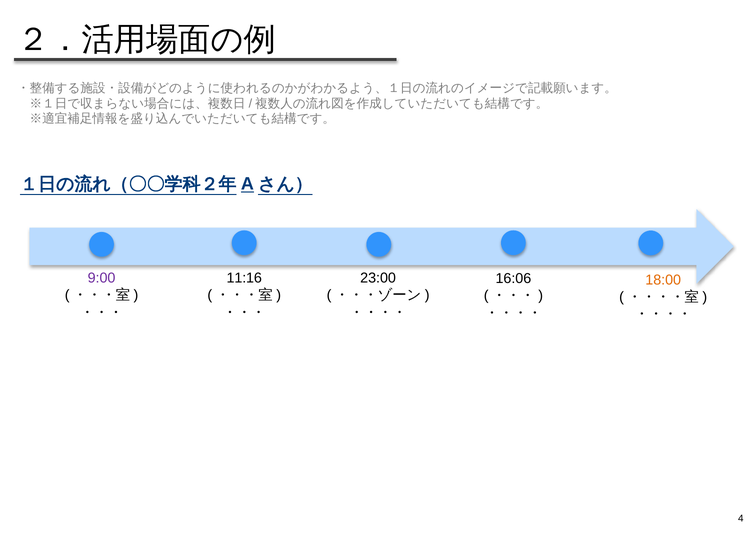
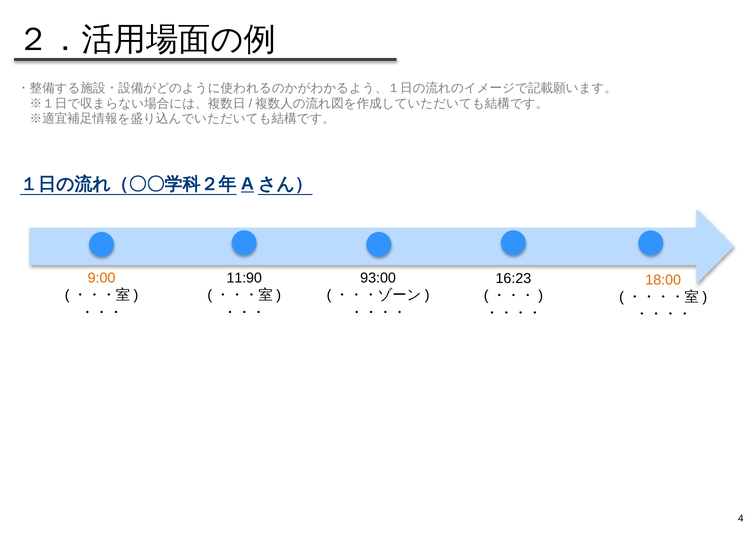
9:00 colour: purple -> orange
11:16: 11:16 -> 11:90
23:00: 23:00 -> 93:00
16:06: 16:06 -> 16:23
